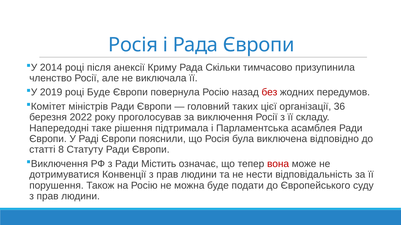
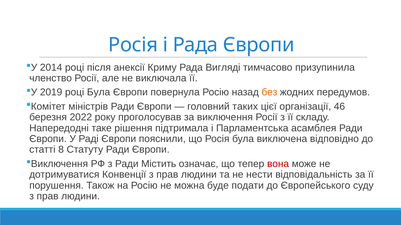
Скільки: Скільки -> Вигляді
році Буде: Буде -> Була
без colour: red -> orange
36: 36 -> 46
